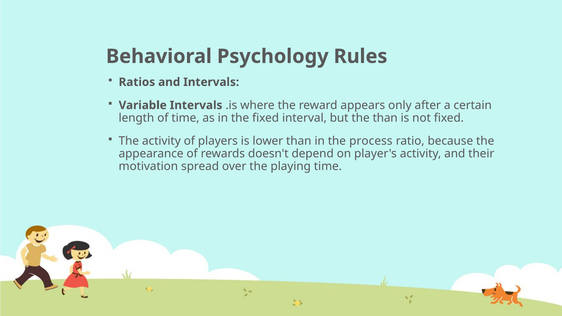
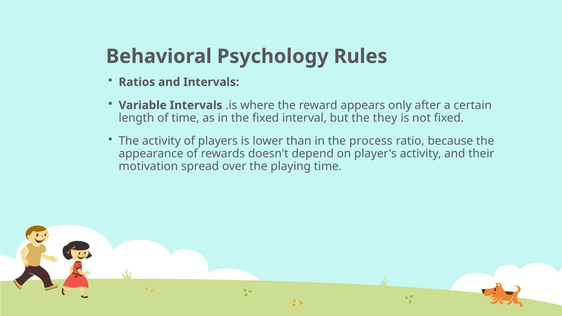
the than: than -> they
